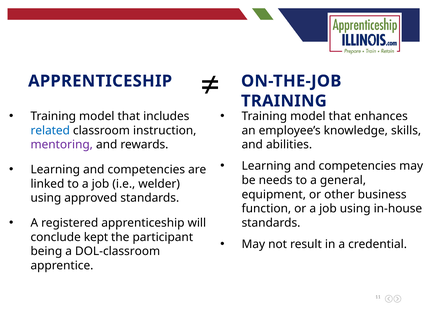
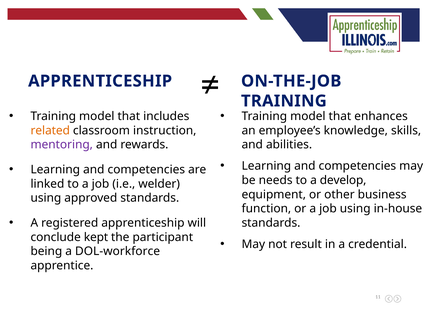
related colour: blue -> orange
general: general -> develop
DOL-classroom: DOL-classroom -> DOL-workforce
